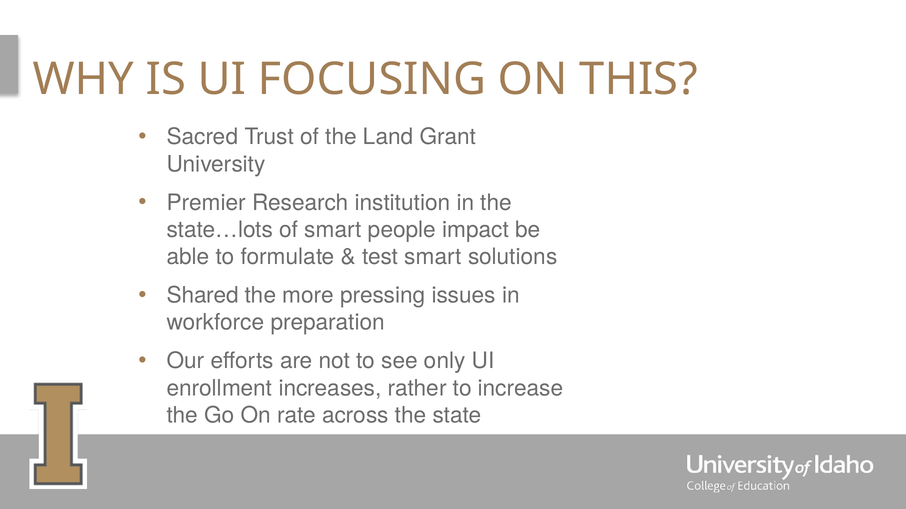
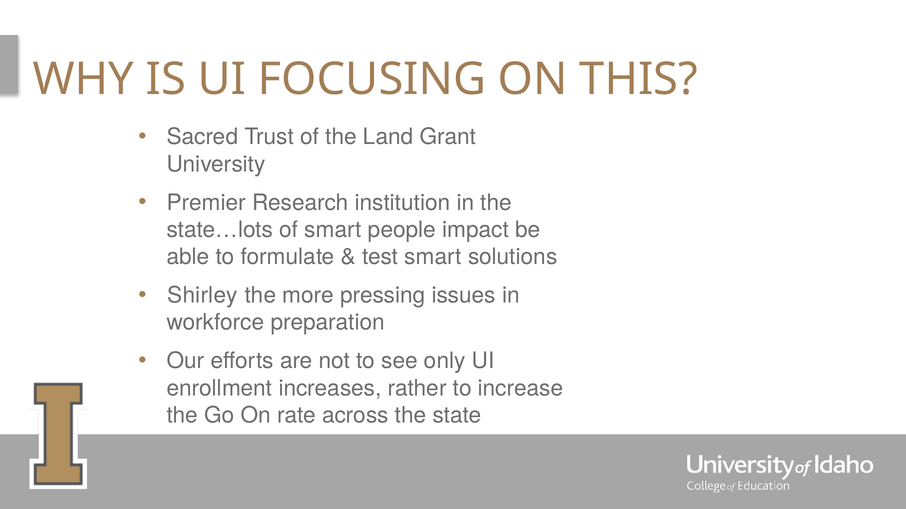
Shared: Shared -> Shirley
